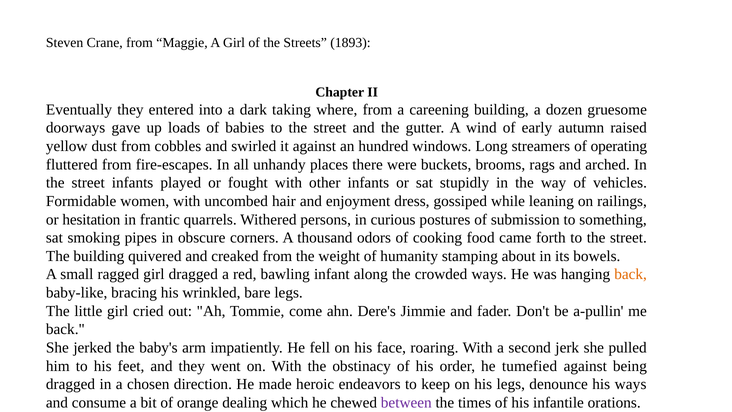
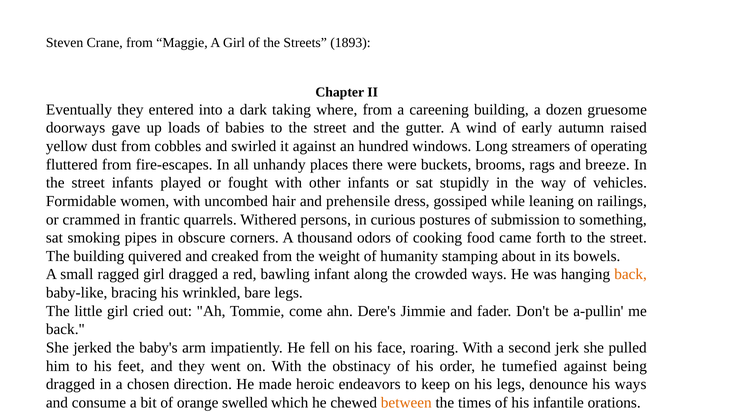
arched: arched -> breeze
enjoyment: enjoyment -> prehensile
hesitation: hesitation -> crammed
dealing: dealing -> swelled
between colour: purple -> orange
